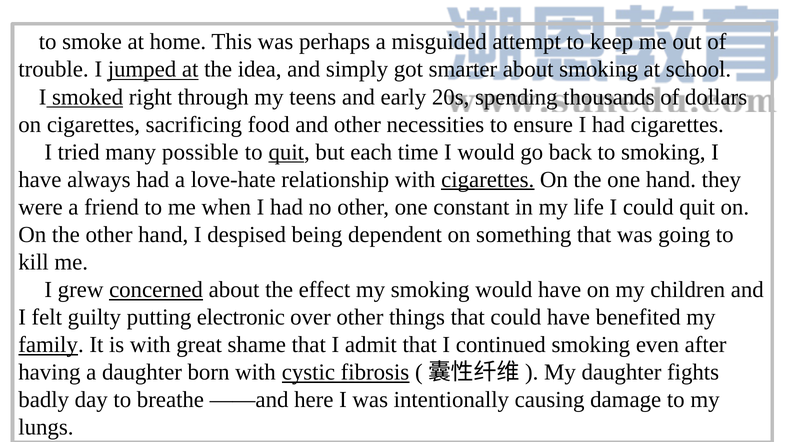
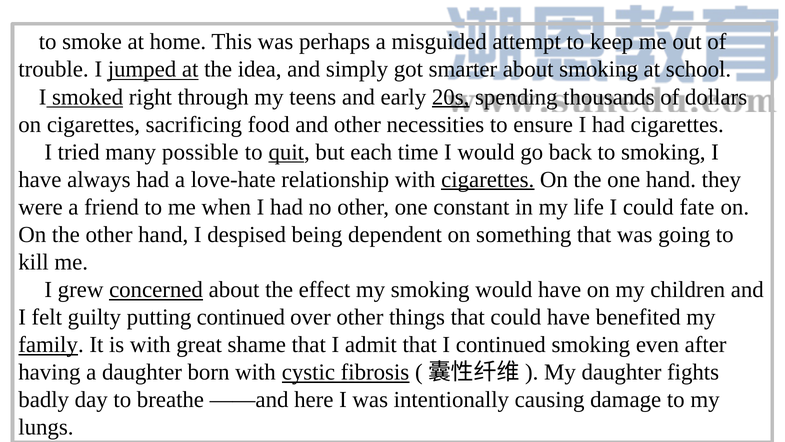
20s underline: none -> present
could quit: quit -> fate
putting electronic: electronic -> continued
